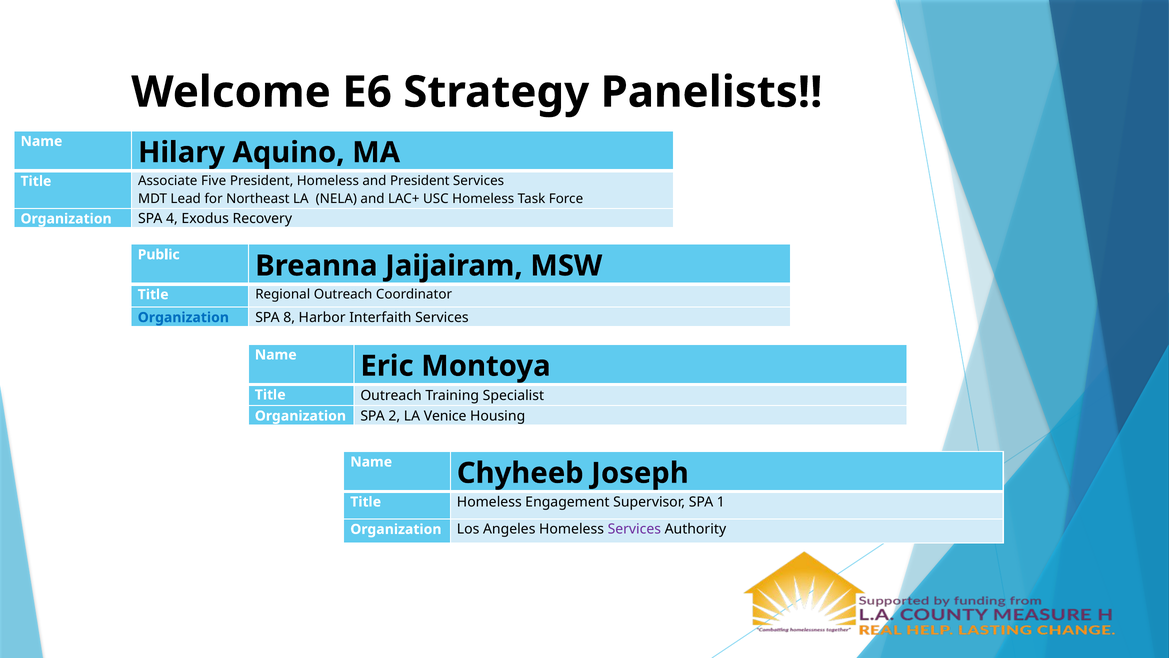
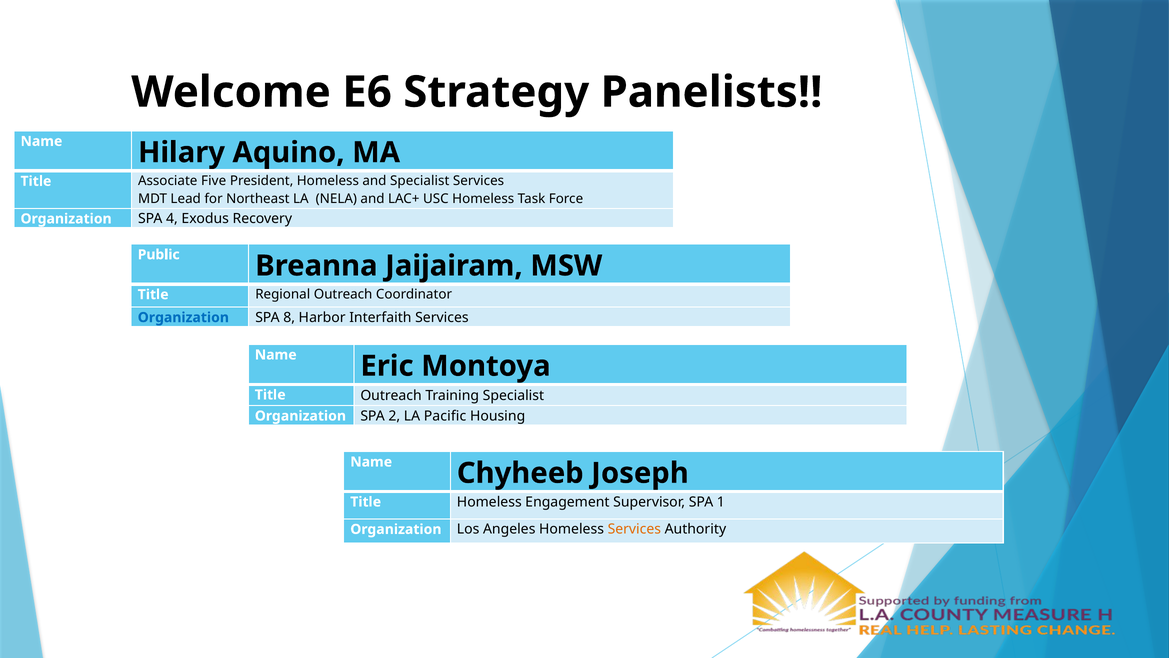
and President: President -> Specialist
Venice: Venice -> Pacific
Services at (634, 529) colour: purple -> orange
